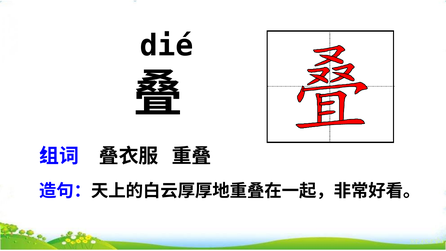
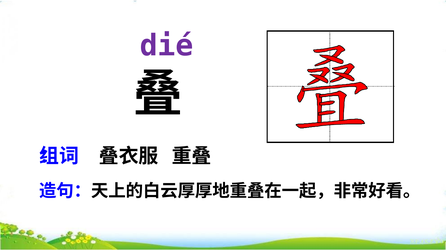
dié colour: black -> purple
